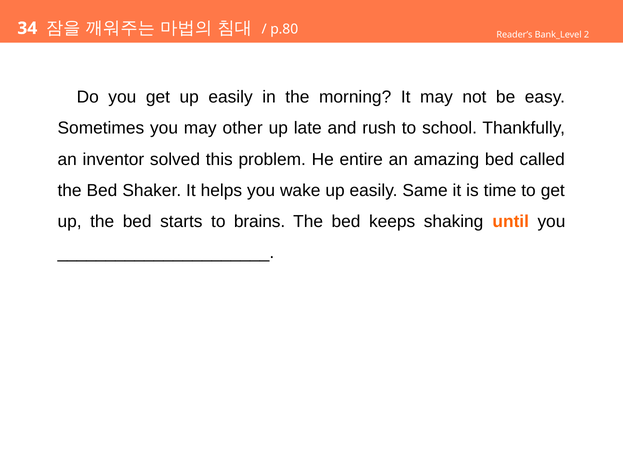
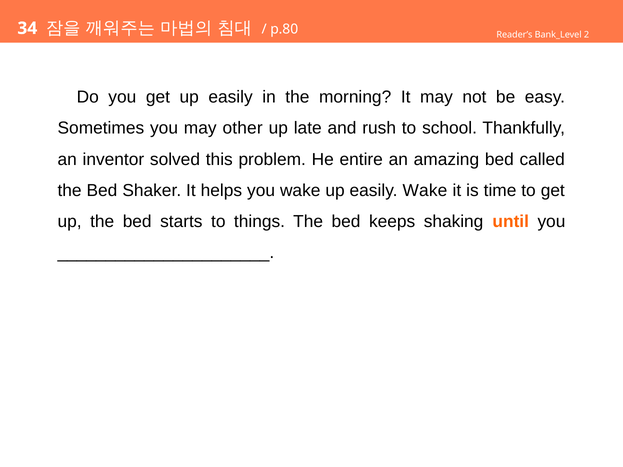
easily Same: Same -> Wake
brains: brains -> things
